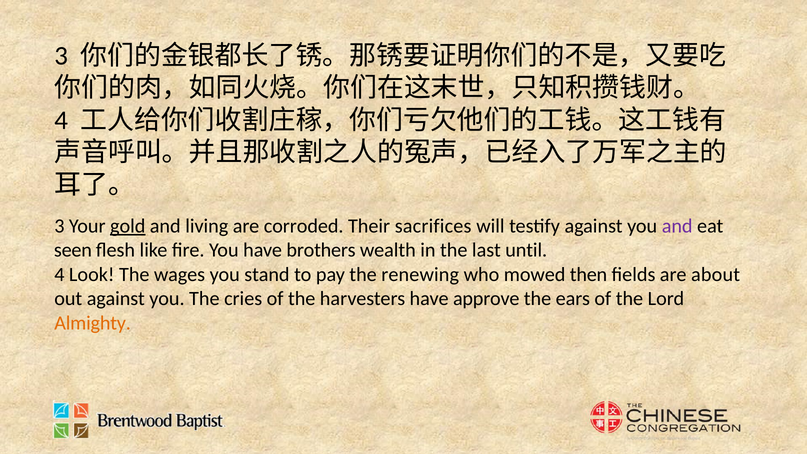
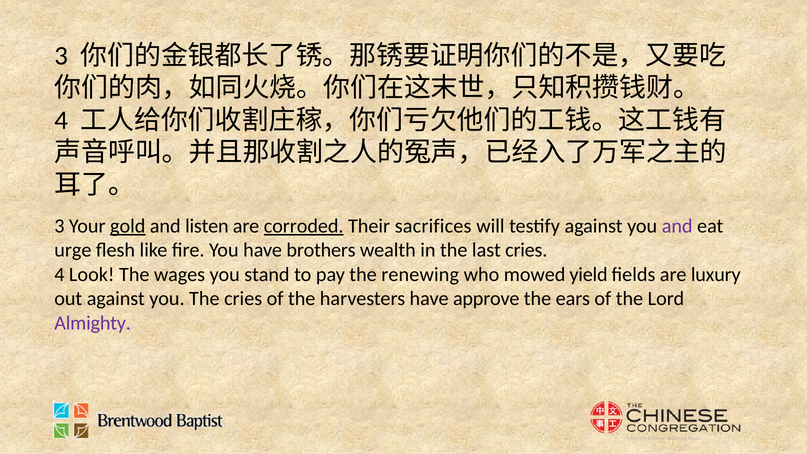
living: living -> listen
corroded underline: none -> present
seen: seen -> urge
last until: until -> cries
then: then -> yield
about: about -> luxury
Almighty colour: orange -> purple
